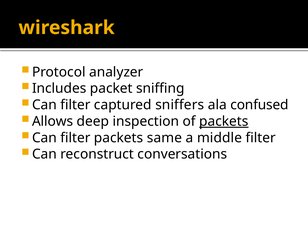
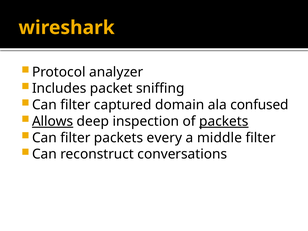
sniffers: sniffers -> domain
Allows underline: none -> present
same: same -> every
